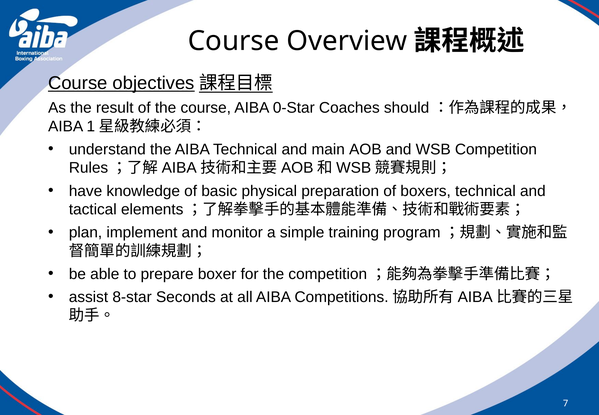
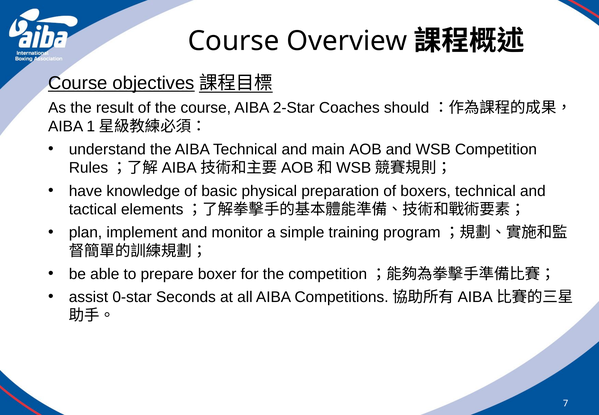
0-Star: 0-Star -> 2-Star
8-star: 8-star -> 0-star
